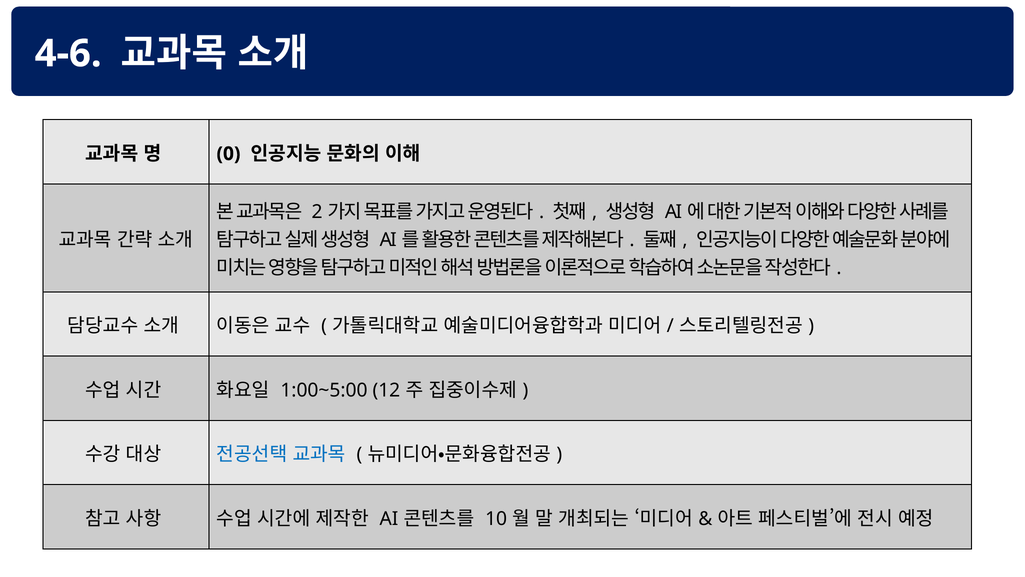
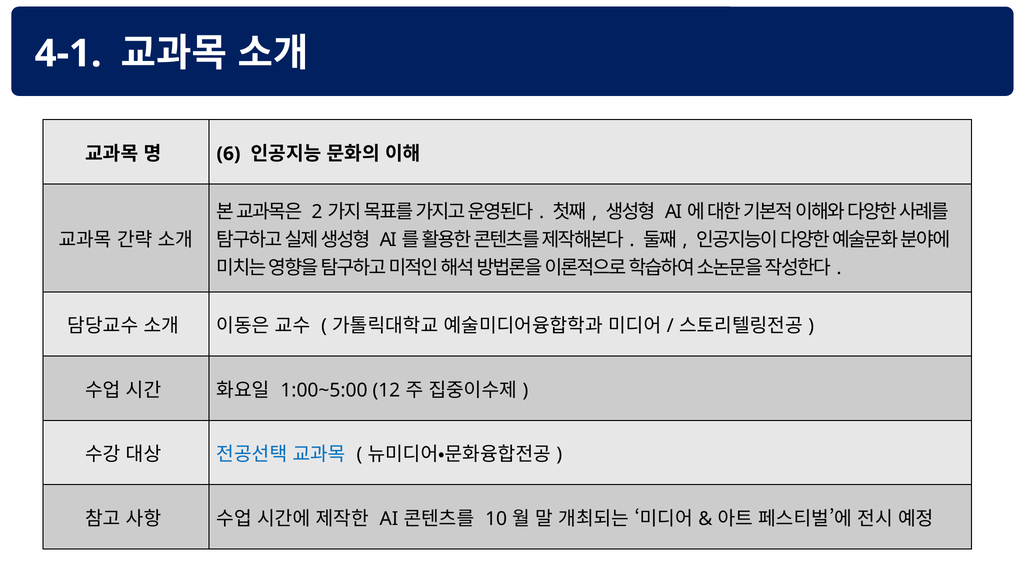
4-6: 4-6 -> 4-1
0: 0 -> 6
